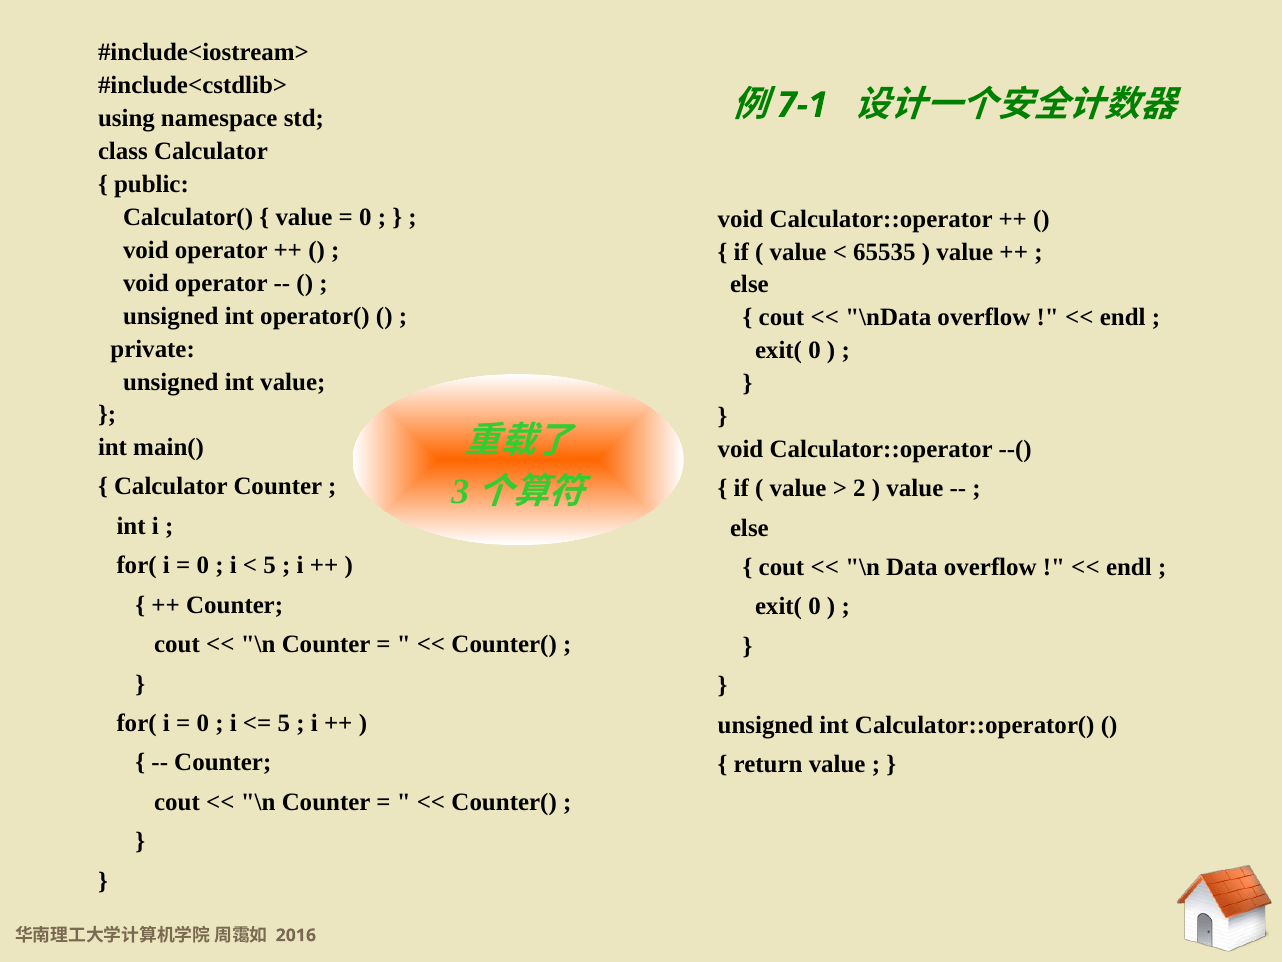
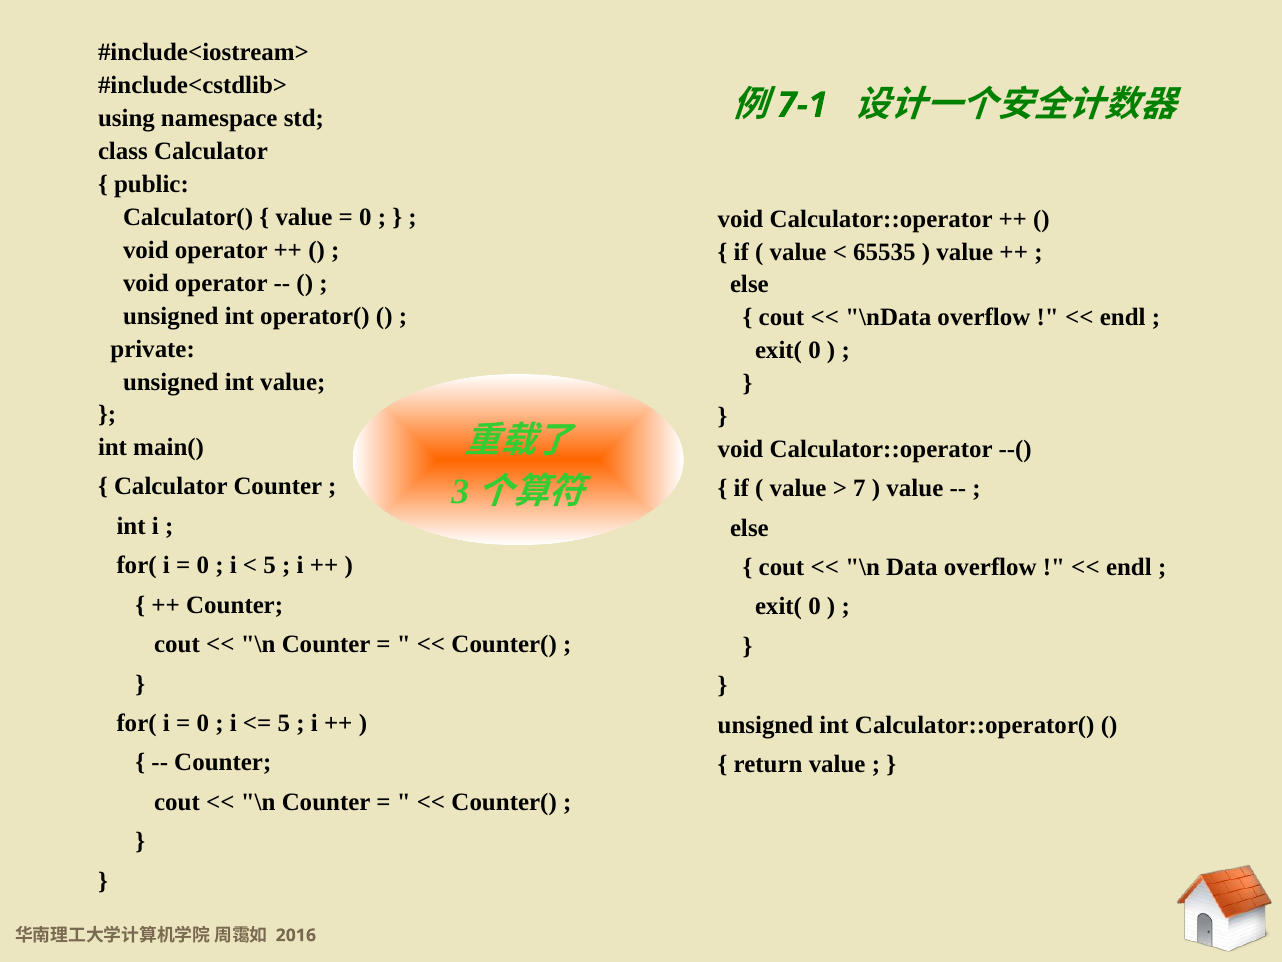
2: 2 -> 7
